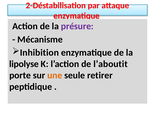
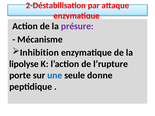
l’aboutit: l’aboutit -> l’rupture
une colour: orange -> blue
retirer: retirer -> donne
